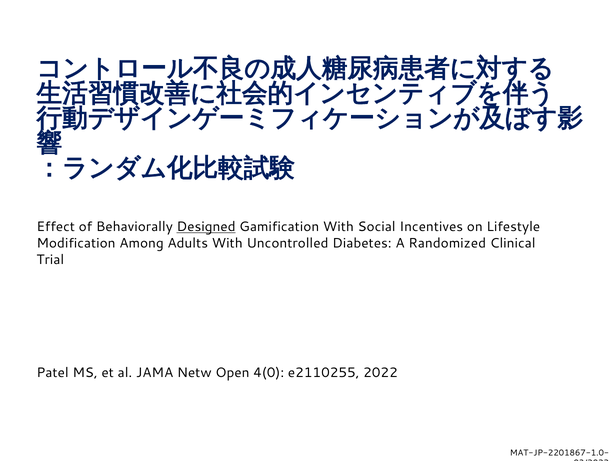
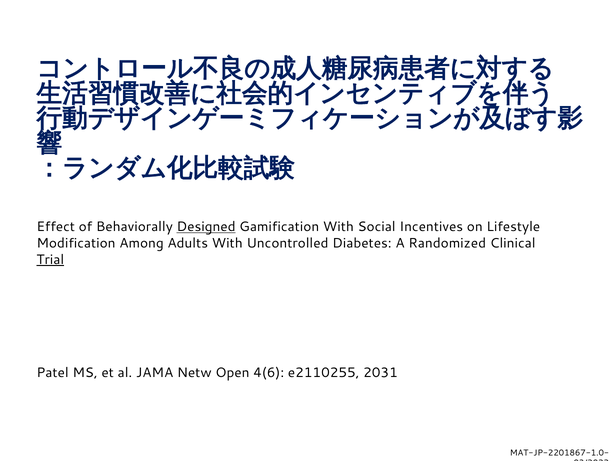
Trial underline: none -> present
4(0: 4(0 -> 4(6
2022: 2022 -> 2031
